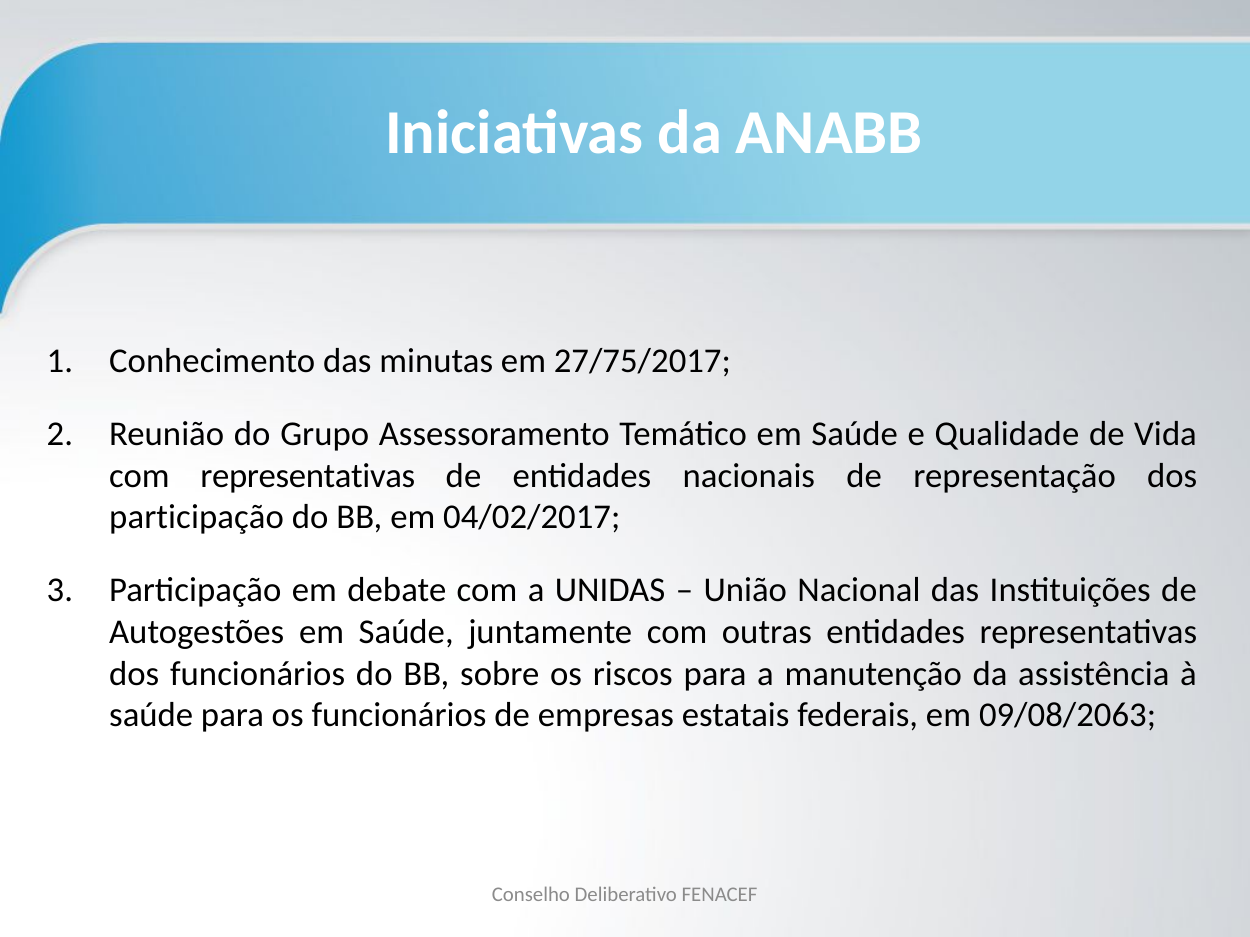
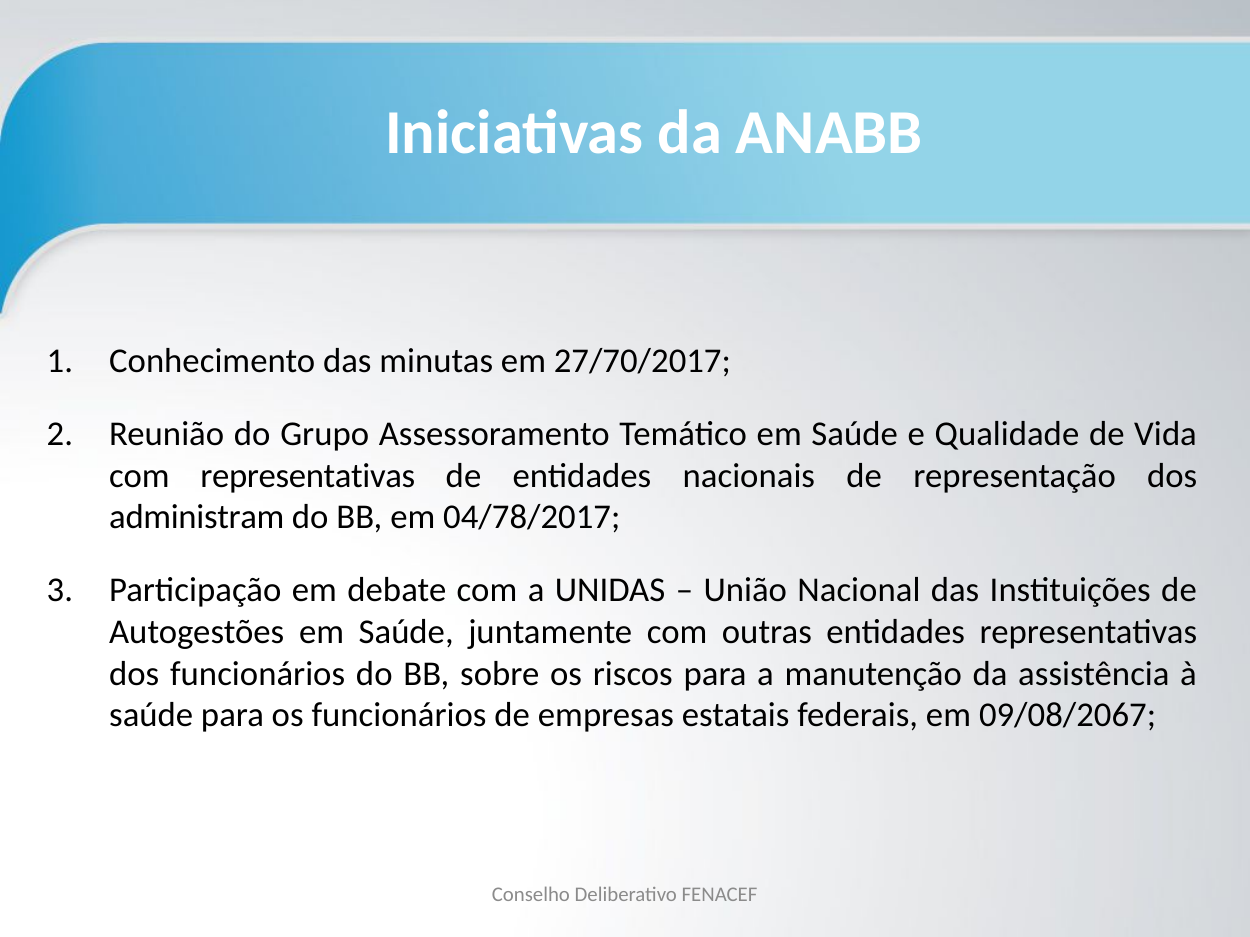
27/75/2017: 27/75/2017 -> 27/70/2017
participação at (197, 518): participação -> administram
04/02/2017: 04/02/2017 -> 04/78/2017
09/08/2063: 09/08/2063 -> 09/08/2067
